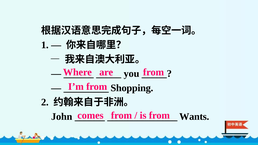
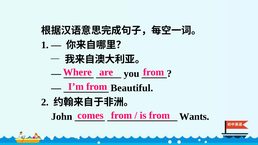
Shopping: Shopping -> Beautiful
